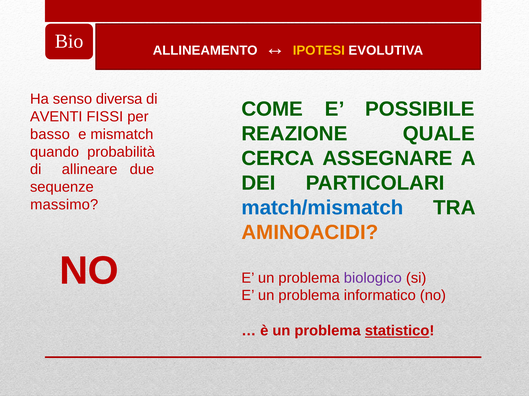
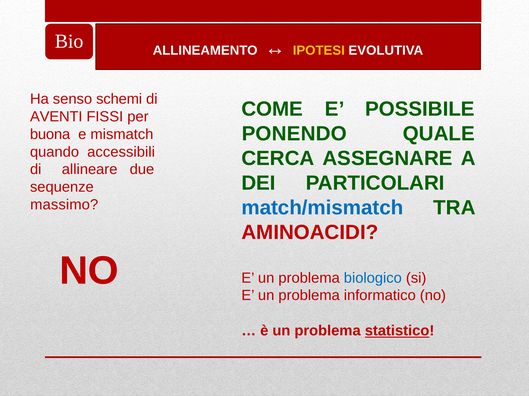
diversa: diversa -> schemi
REAZIONE: REAZIONE -> PONENDO
basso: basso -> buona
probabilità: probabilità -> accessibili
AMINOACIDI colour: orange -> red
biologico colour: purple -> blue
